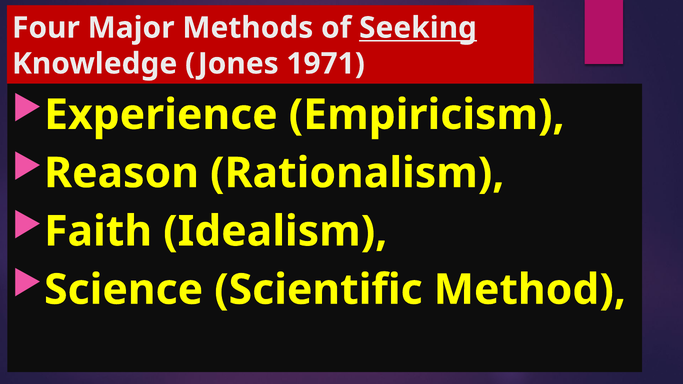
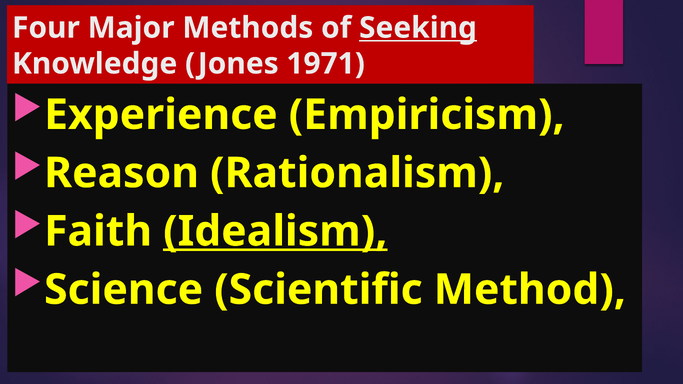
Idealism underline: none -> present
